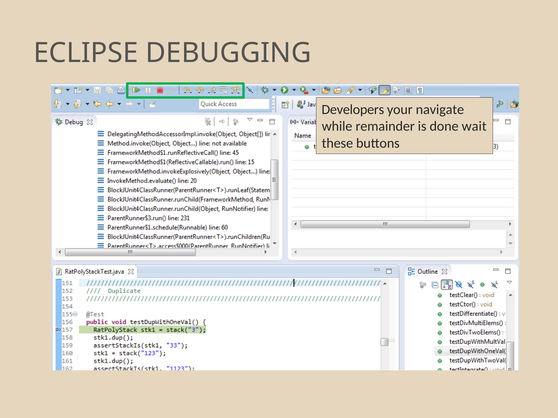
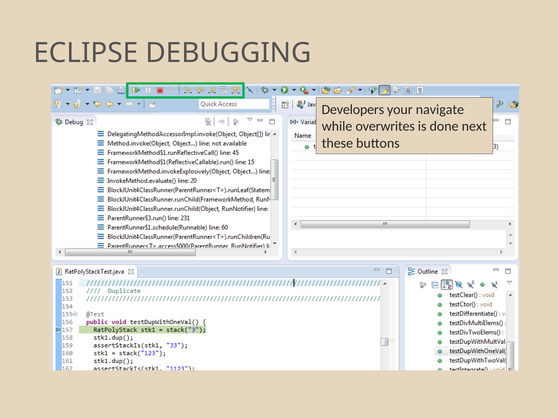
remainder: remainder -> overwrites
wait: wait -> next
